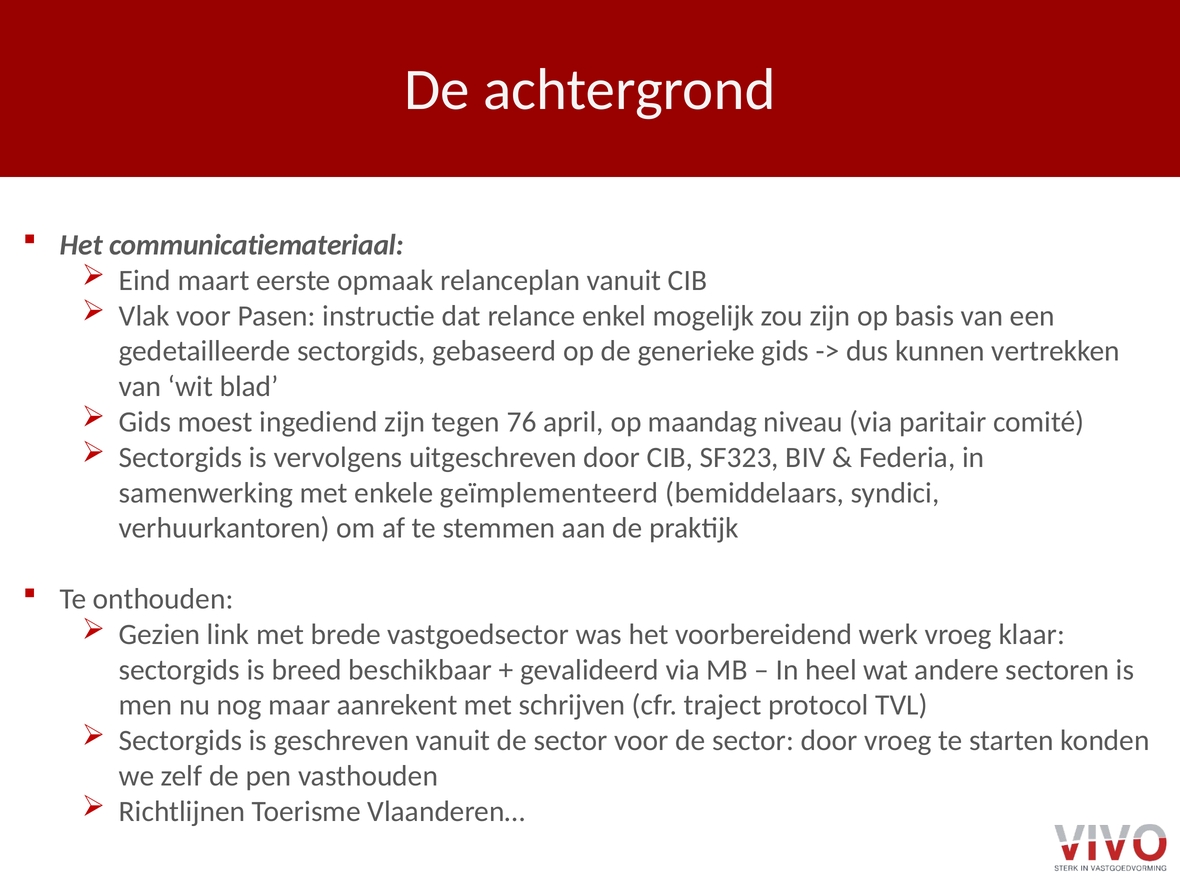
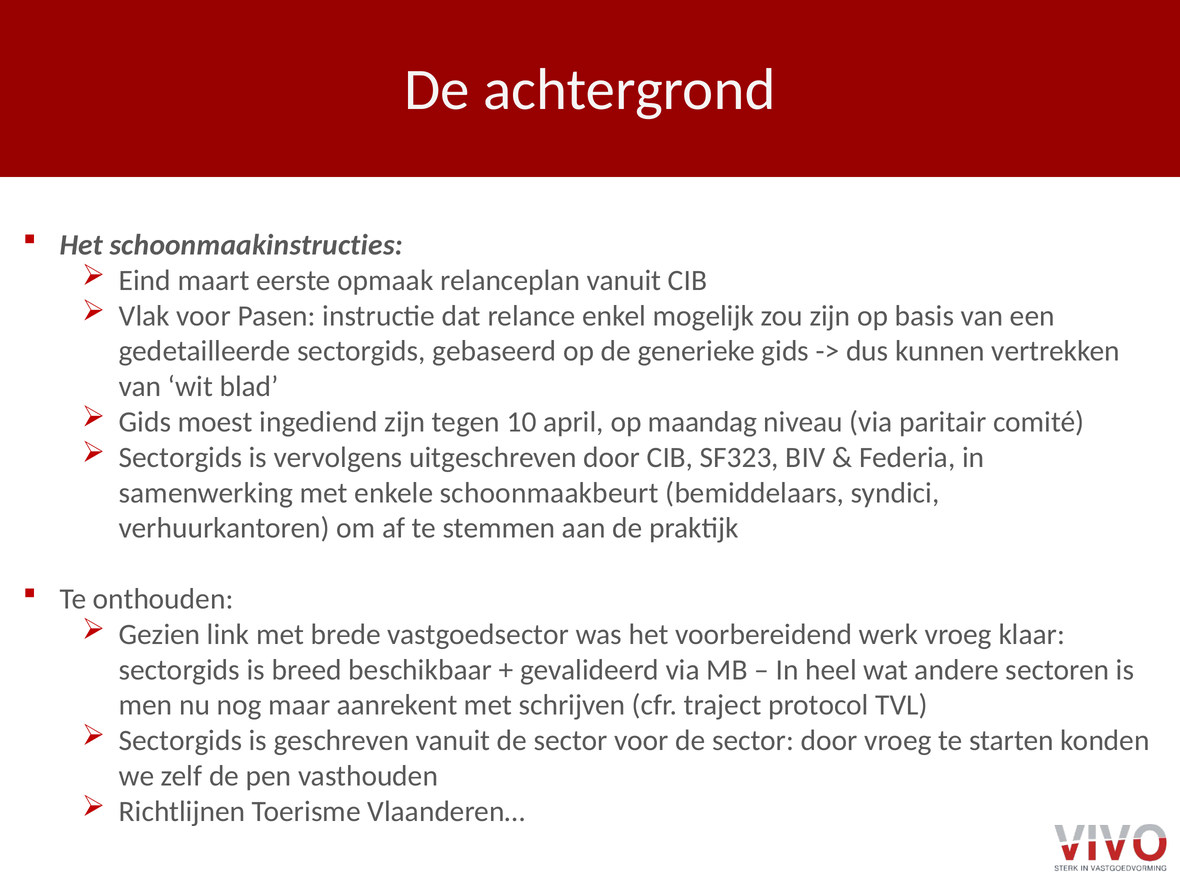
communicatiemateriaal: communicatiemateriaal -> schoonmaakinstructies
76: 76 -> 10
geïmplementeerd: geïmplementeerd -> schoonmaakbeurt
